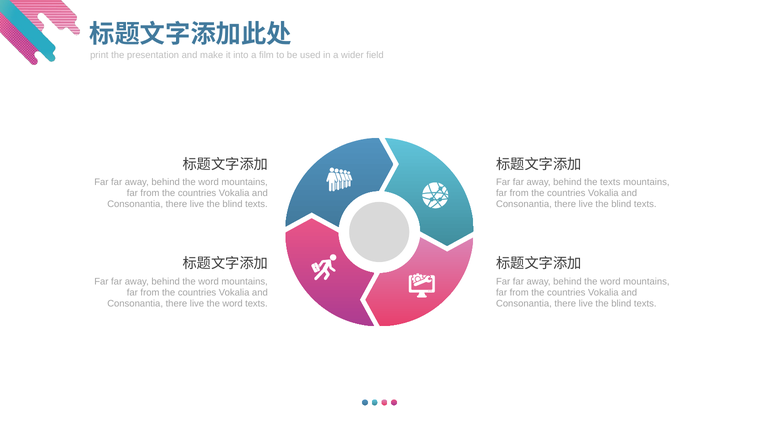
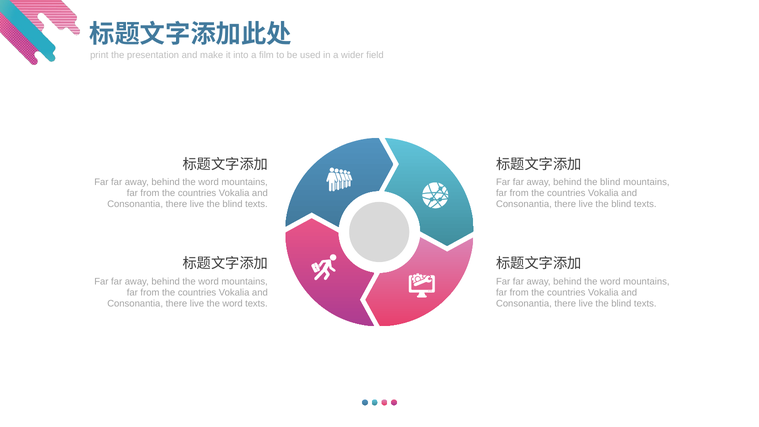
behind the texts: texts -> blind
